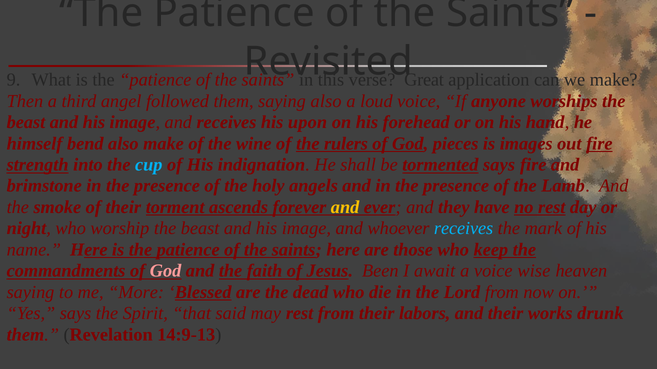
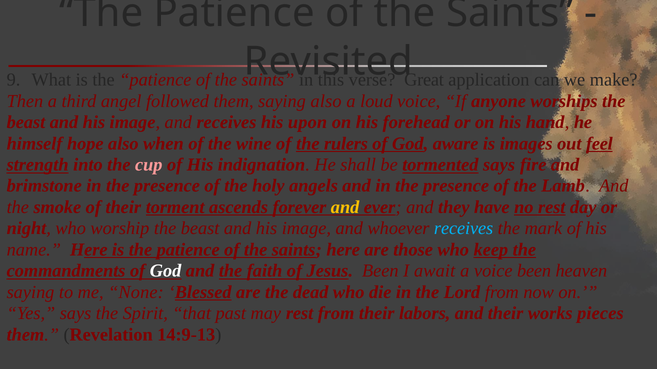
bend: bend -> hope
also make: make -> when
pieces: pieces -> aware
out fire: fire -> feel
cup colour: light blue -> pink
God at (166, 271) colour: pink -> white
voice wise: wise -> been
More: More -> None
said: said -> past
drunk: drunk -> pieces
